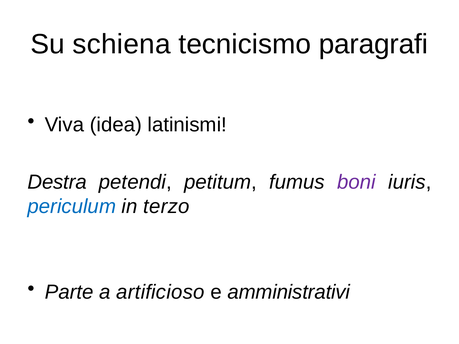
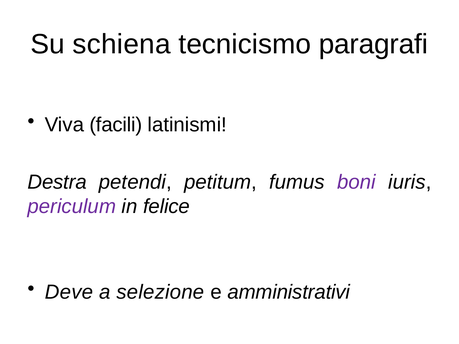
idea: idea -> facili
periculum colour: blue -> purple
terzo: terzo -> felice
Parte: Parte -> Deve
artificioso: artificioso -> selezione
